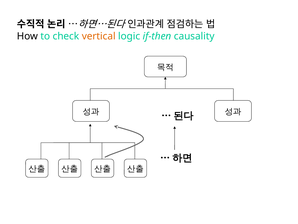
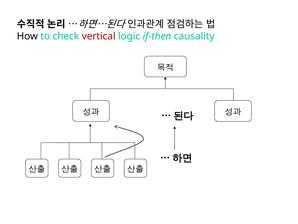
vertical colour: orange -> red
